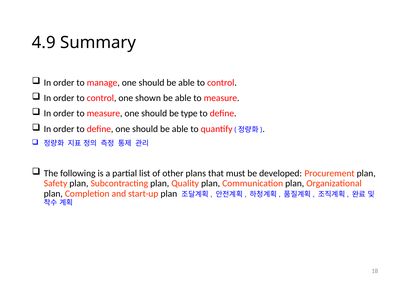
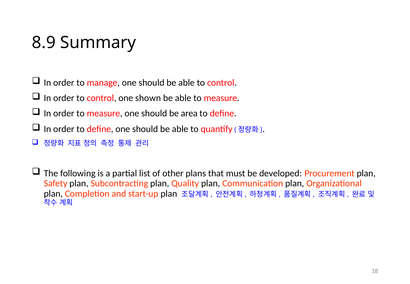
4.9: 4.9 -> 8.9
type: type -> area
